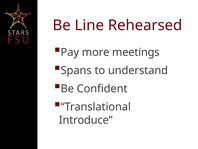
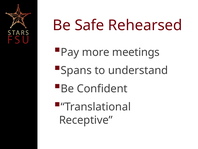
Line: Line -> Safe
Introduce: Introduce -> Receptive
